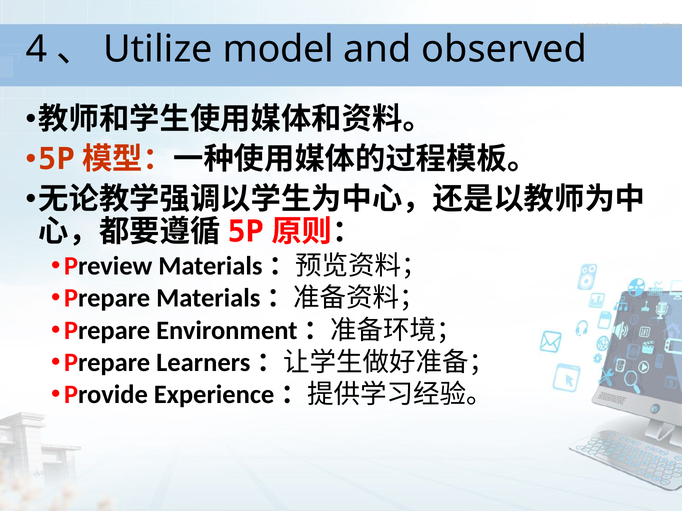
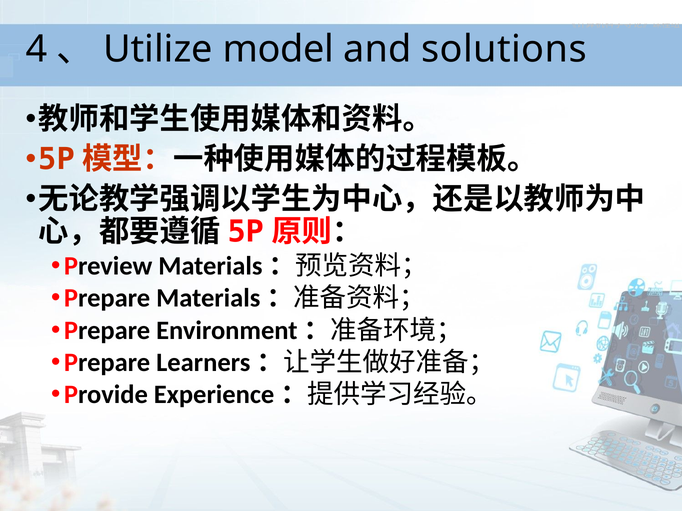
observed: observed -> solutions
